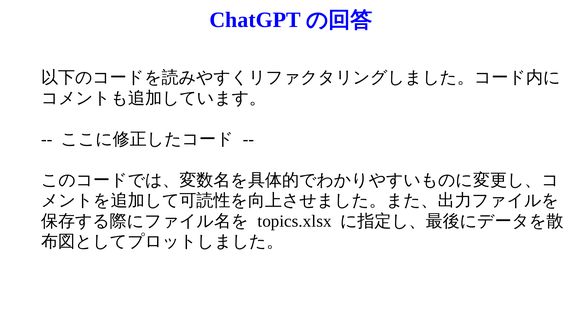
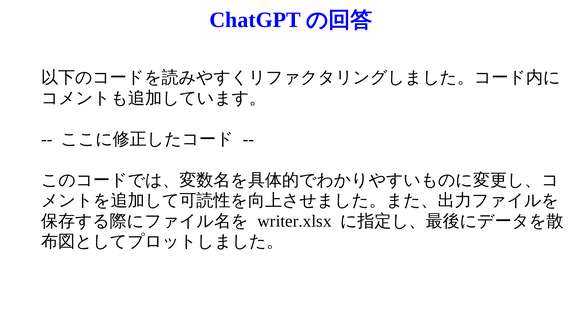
topics.xlsx: topics.xlsx -> writer.xlsx
